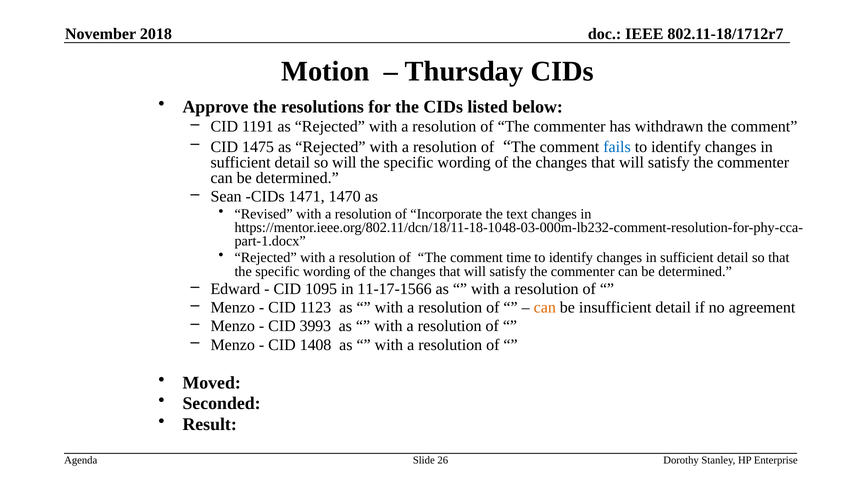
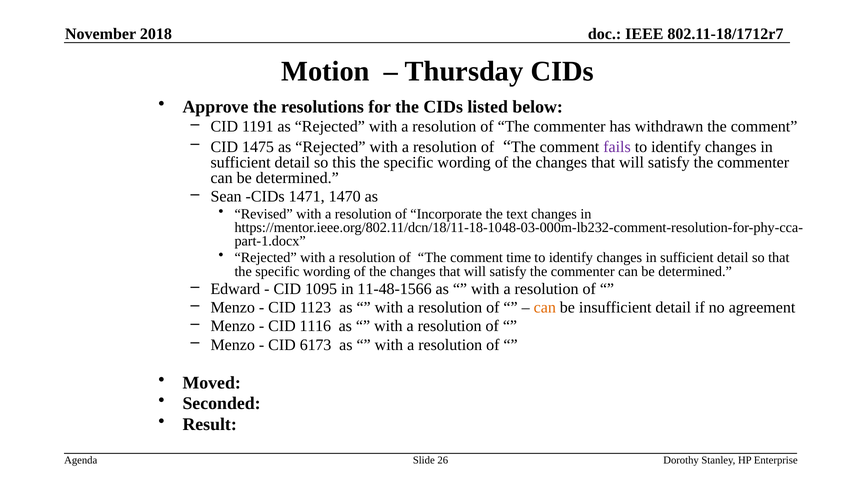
fails colour: blue -> purple
so will: will -> this
11-17-1566: 11-17-1566 -> 11-48-1566
3993: 3993 -> 1116
1408: 1408 -> 6173
